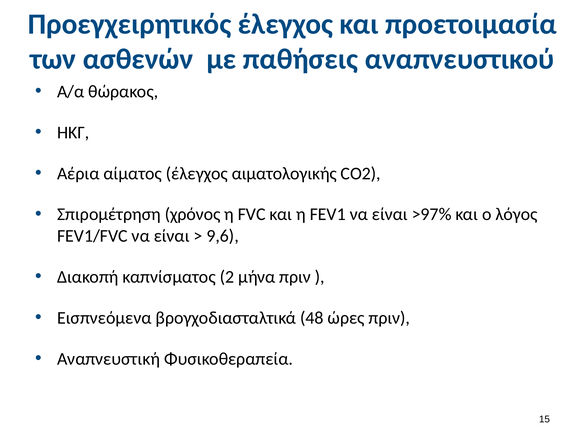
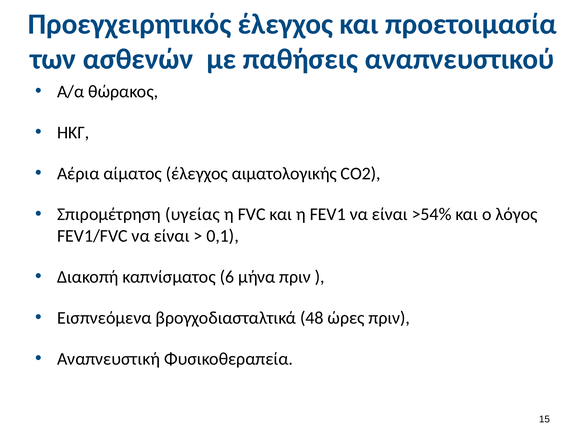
χρόνος: χρόνος -> υγείας
>97%: >97% -> >54%
9,6: 9,6 -> 0,1
2: 2 -> 6
